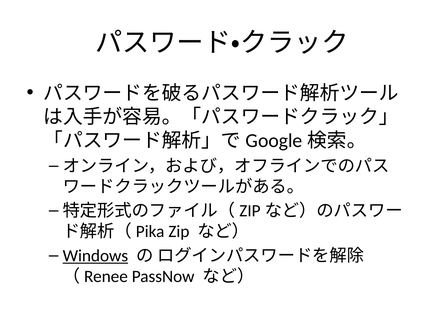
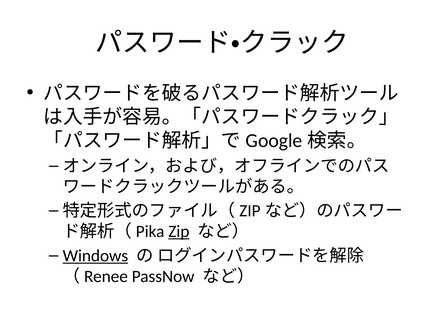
Zip underline: none -> present
